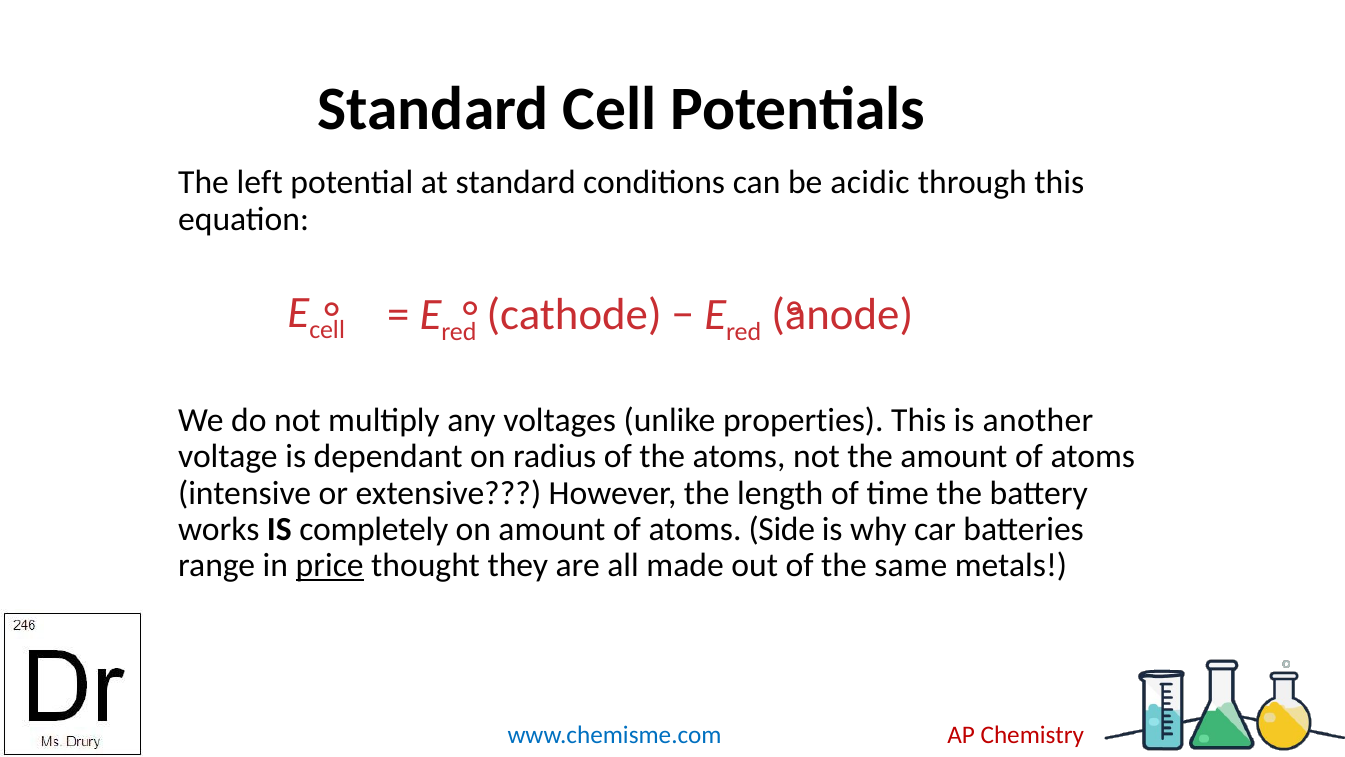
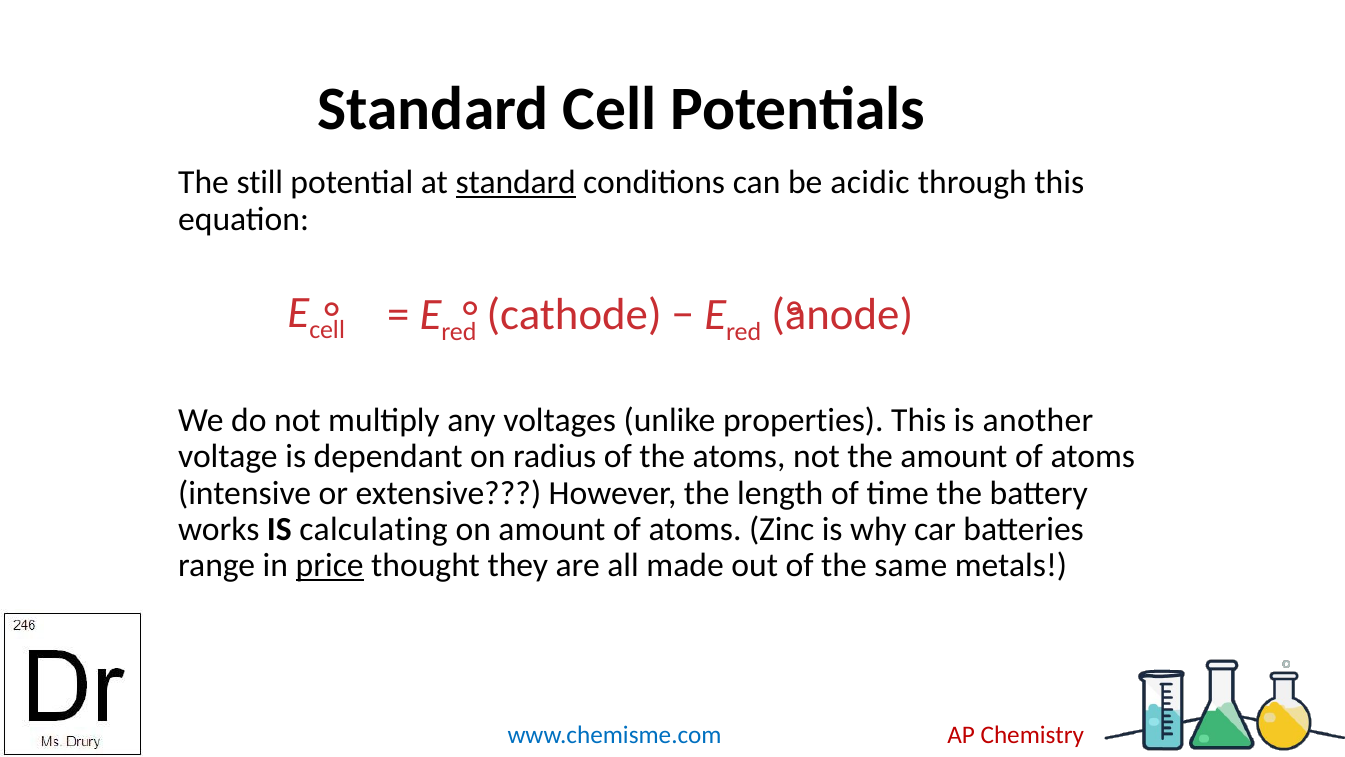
left: left -> still
standard at (516, 183) underline: none -> present
completely: completely -> calculating
Side: Side -> Zinc
